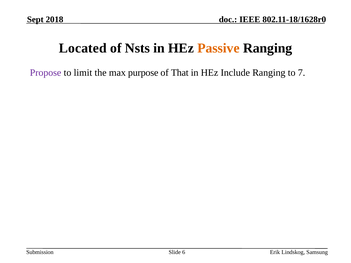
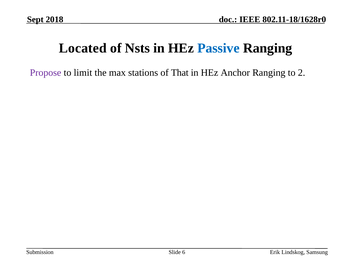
Passive colour: orange -> blue
purpose: purpose -> stations
Include: Include -> Anchor
7: 7 -> 2
